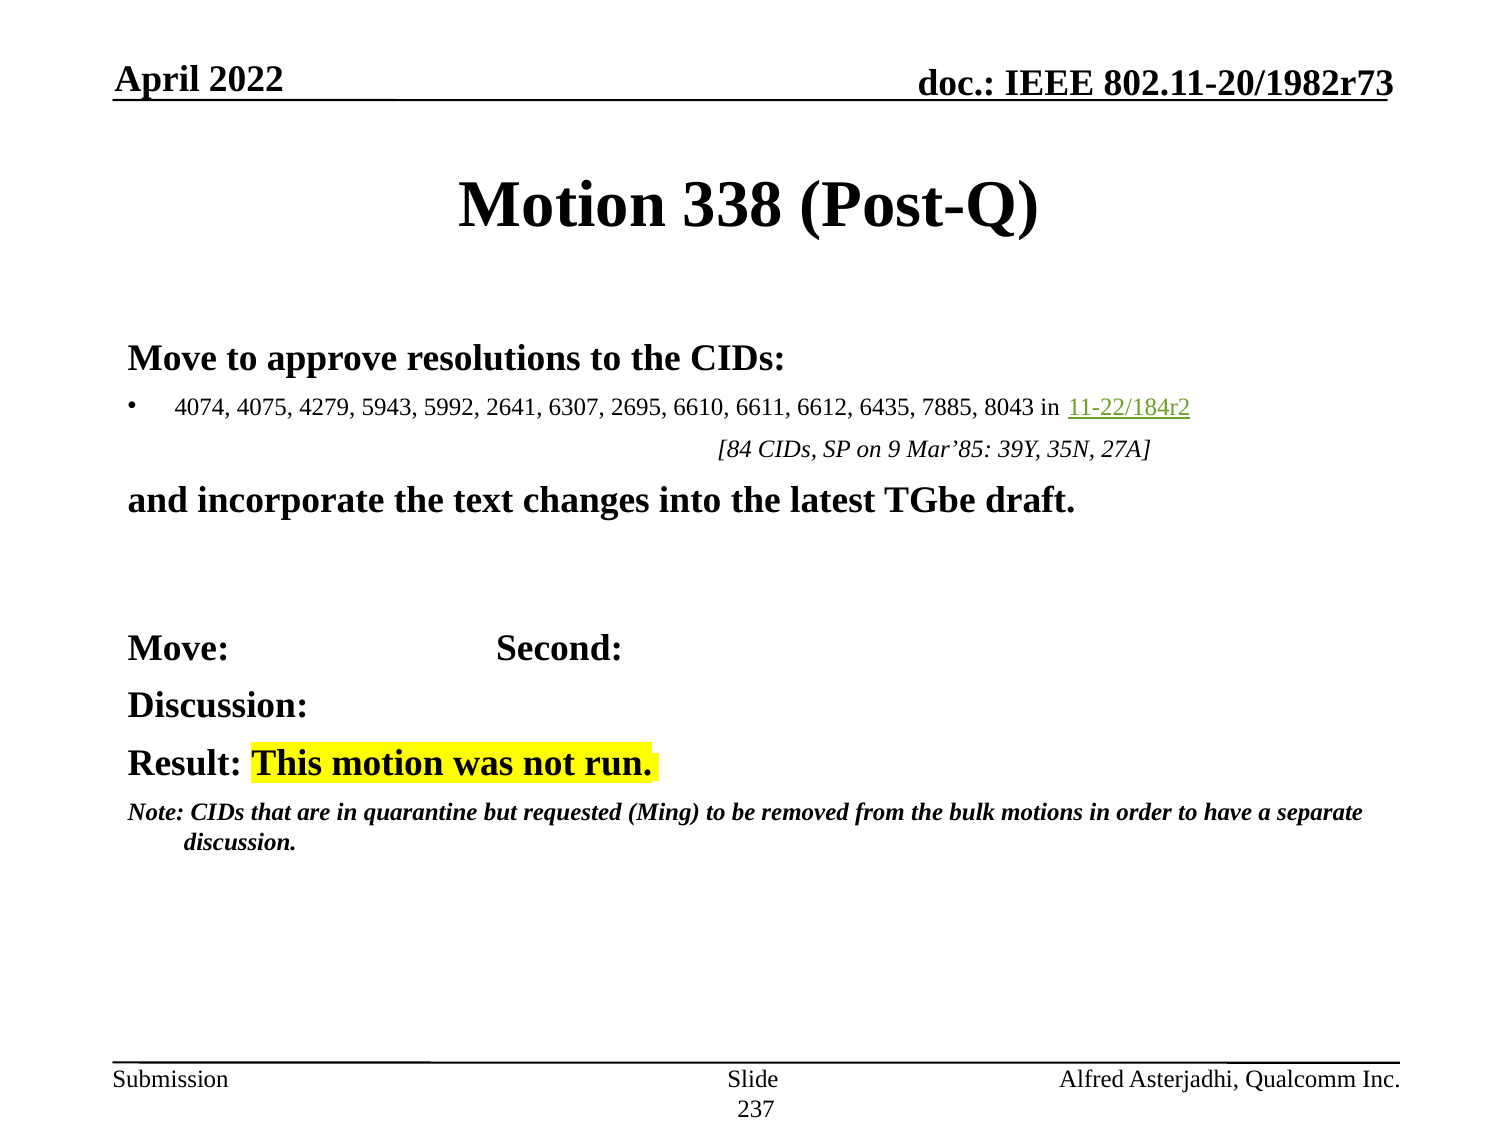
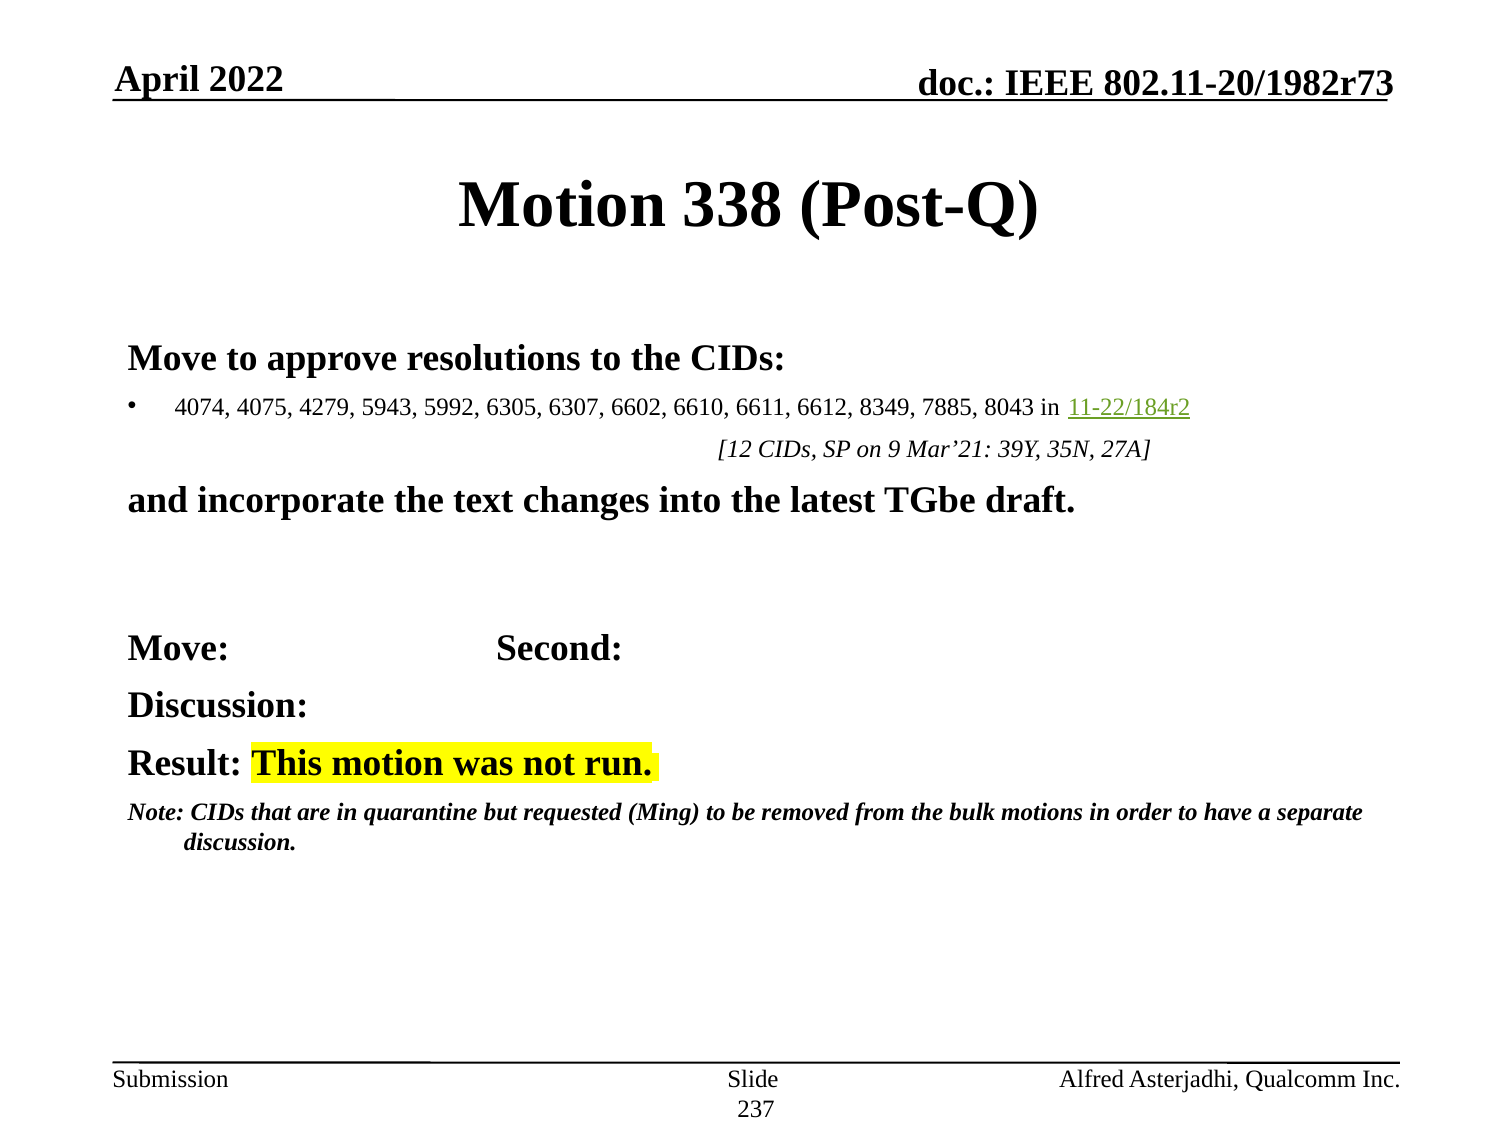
2641: 2641 -> 6305
2695: 2695 -> 6602
6435: 6435 -> 8349
84: 84 -> 12
Mar’85: Mar’85 -> Mar’21
